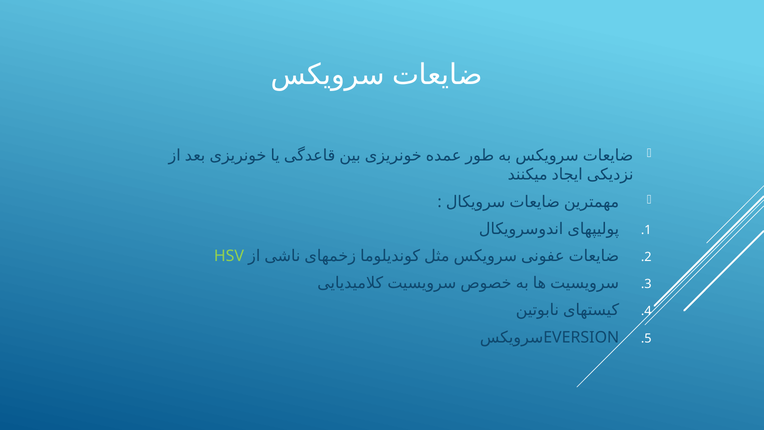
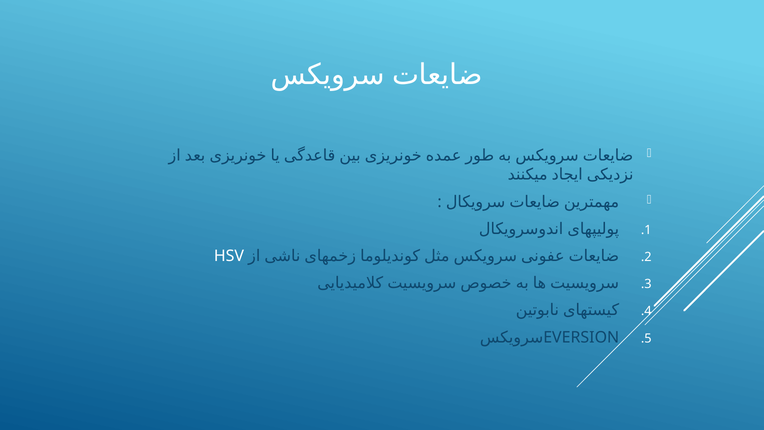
HSV colour: light green -> white
